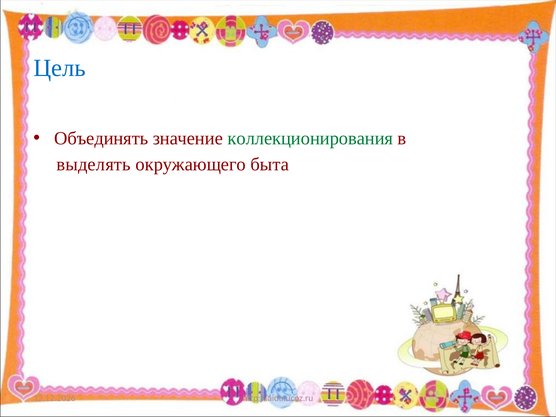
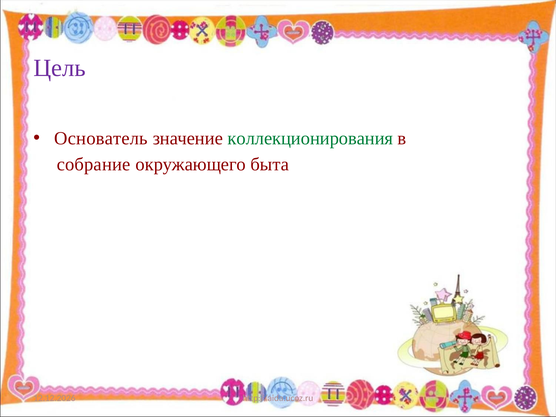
Цель colour: blue -> purple
Объединять: Объединять -> Основатель
выделять: выделять -> собрание
